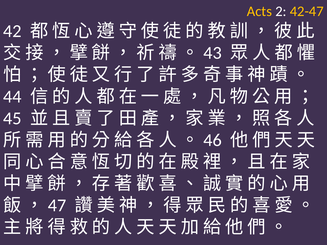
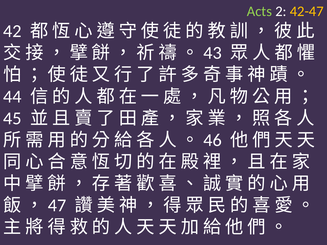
Acts colour: yellow -> light green
